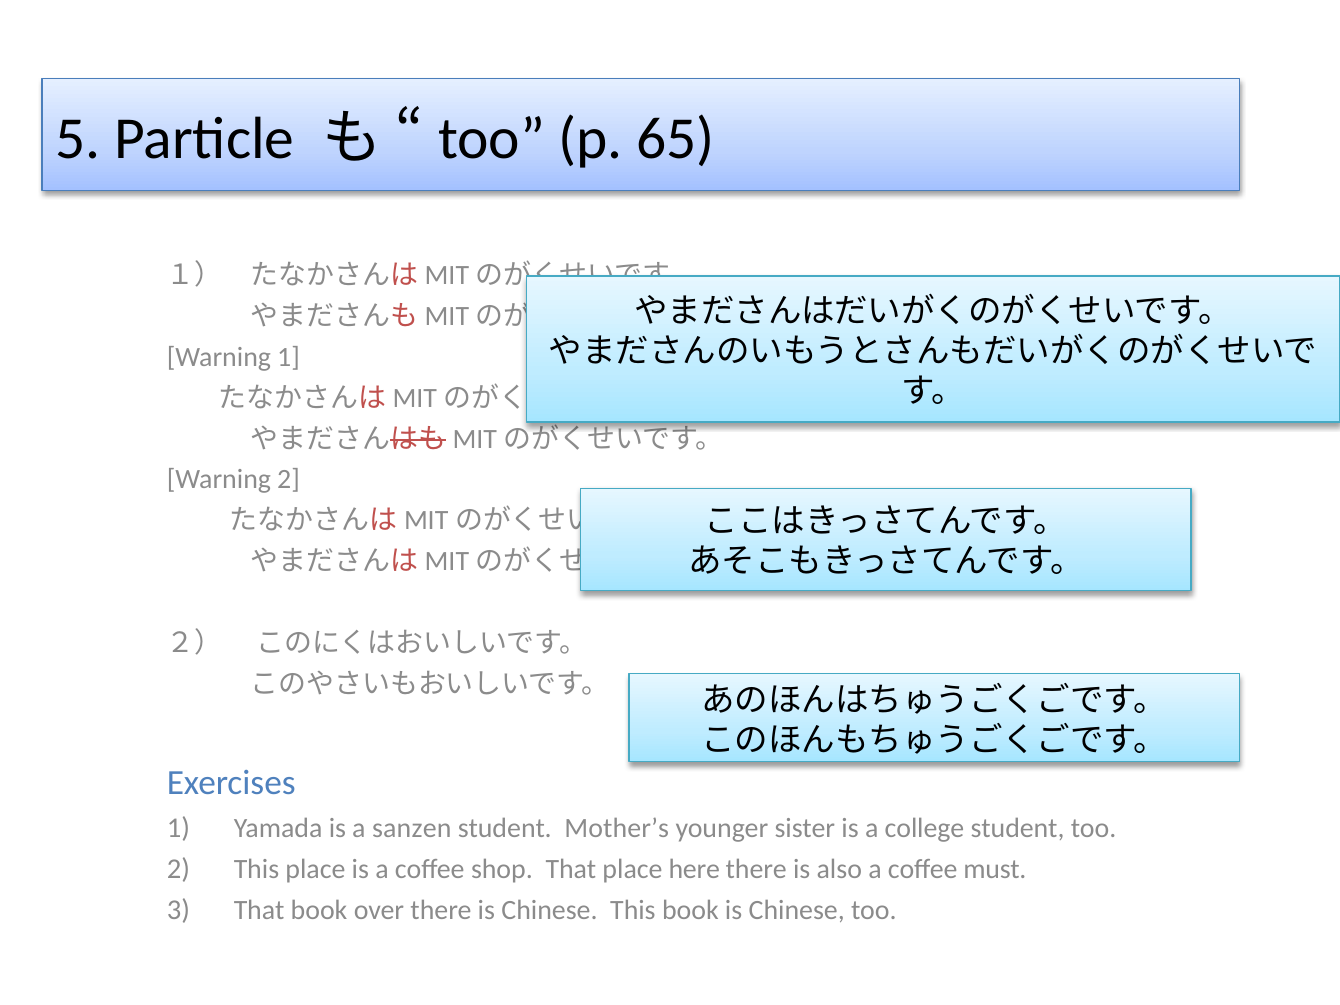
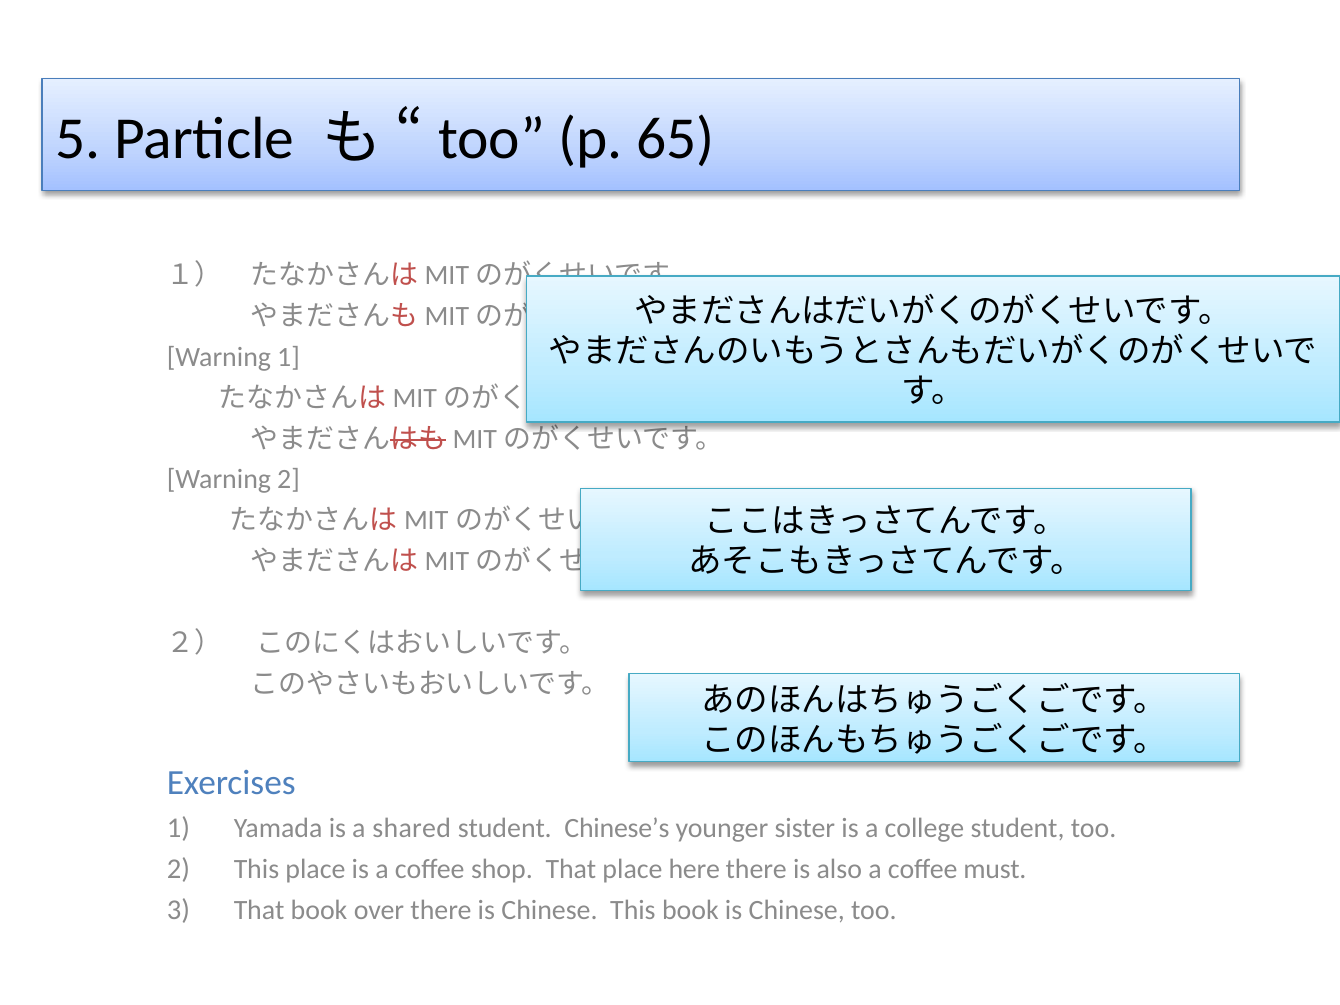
sanzen: sanzen -> shared
Mother’s: Mother’s -> Chinese’s
